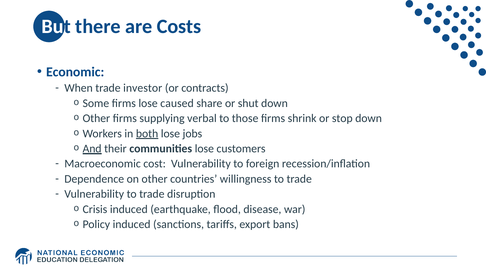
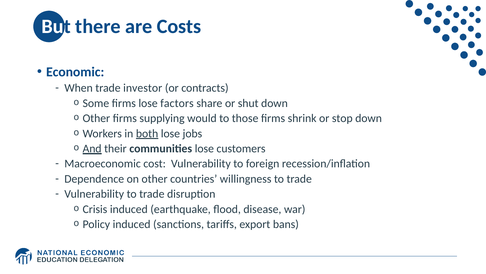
caused: caused -> factors
verbal: verbal -> would
